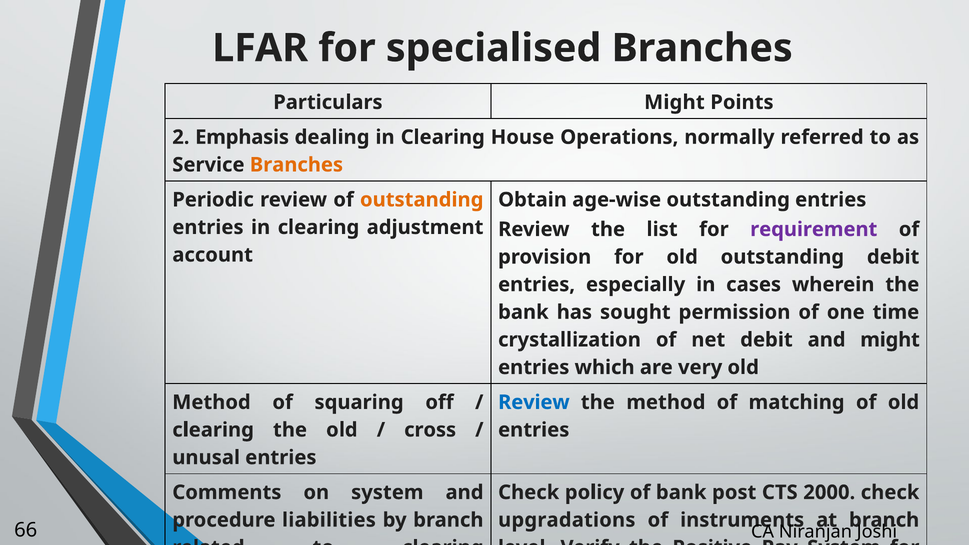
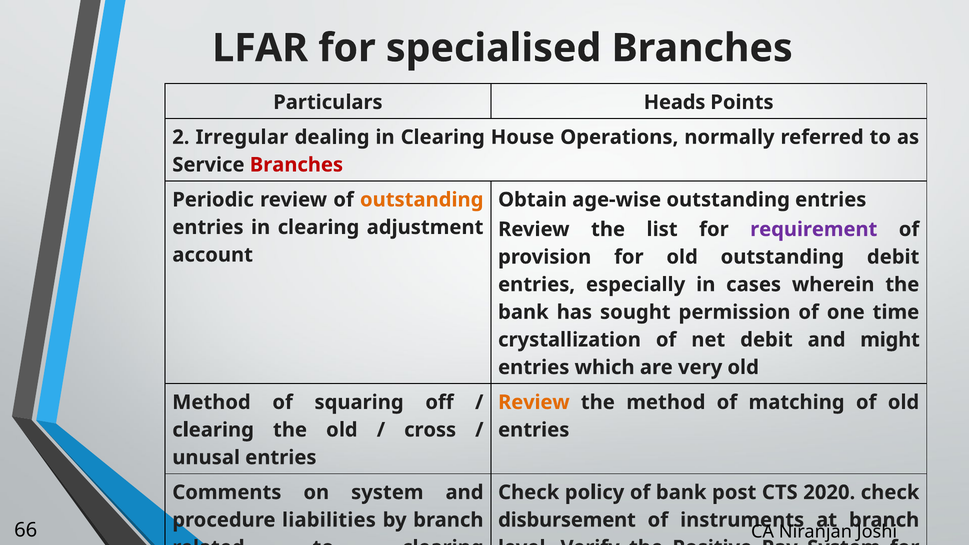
Particulars Might: Might -> Heads
Emphasis: Emphasis -> Irregular
Branches at (296, 165) colour: orange -> red
Review at (534, 402) colour: blue -> orange
2000: 2000 -> 2020
upgradations: upgradations -> disbursement
